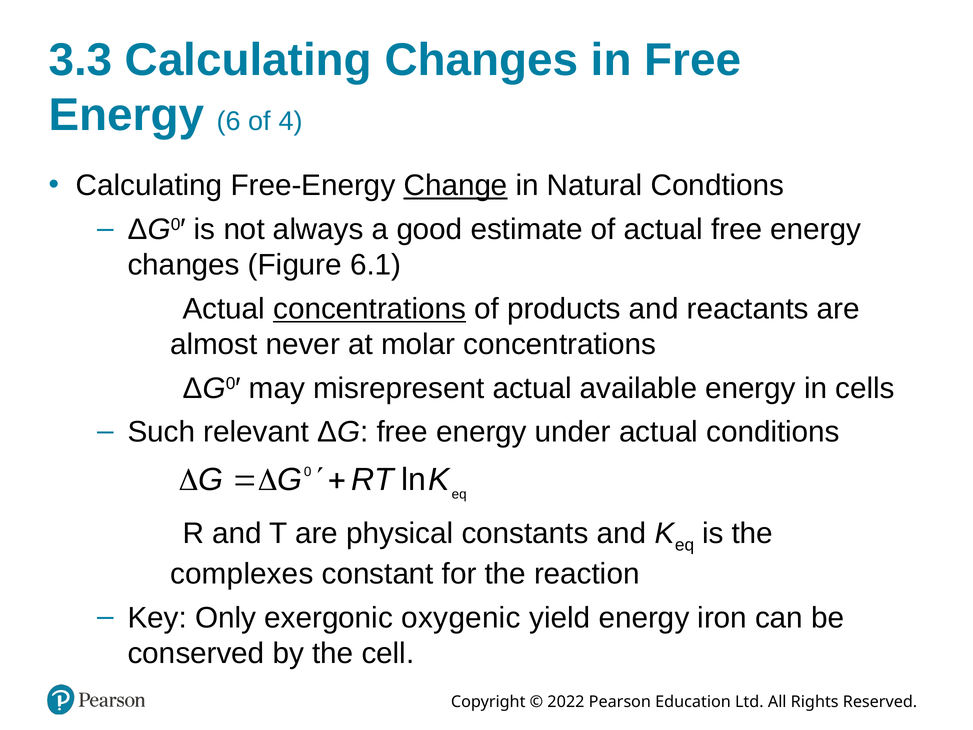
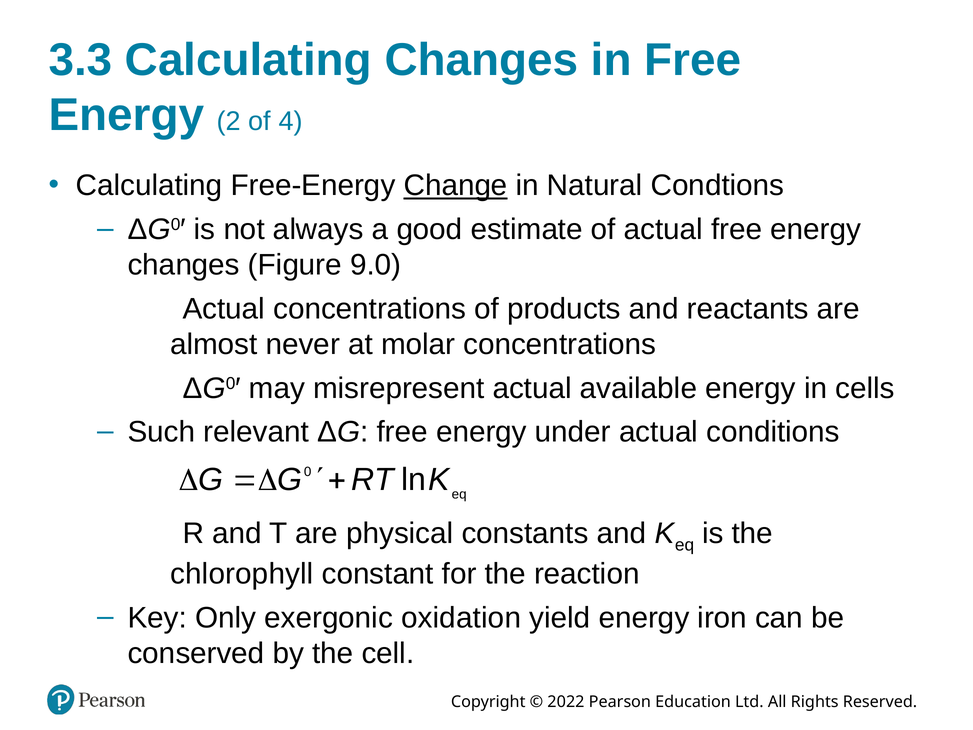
6: 6 -> 2
6.1: 6.1 -> 9.0
concentrations at (370, 309) underline: present -> none
complexes: complexes -> chlorophyll
oxygenic: oxygenic -> oxidation
